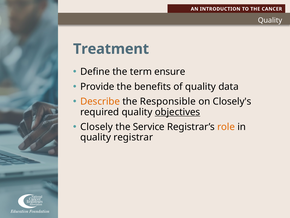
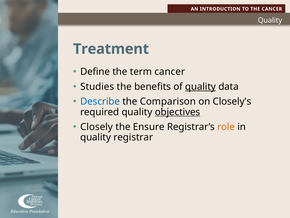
term ensure: ensure -> cancer
Provide: Provide -> Studies
quality at (201, 86) underline: none -> present
Describe colour: orange -> blue
Responsible: Responsible -> Comparison
Service: Service -> Ensure
